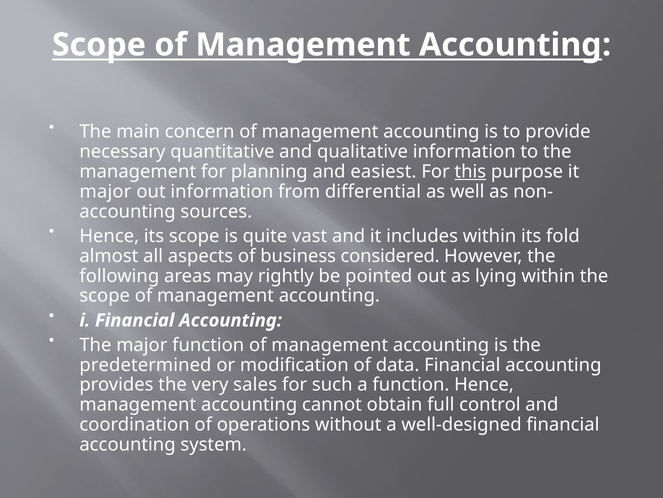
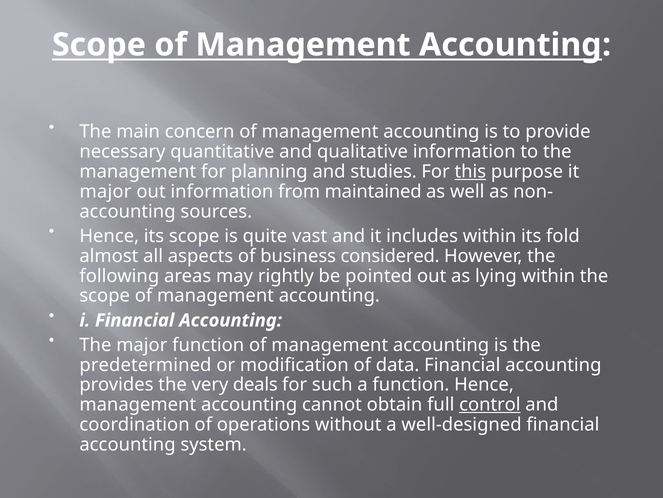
easiest: easiest -> studies
differential: differential -> maintained
sales: sales -> deals
control underline: none -> present
